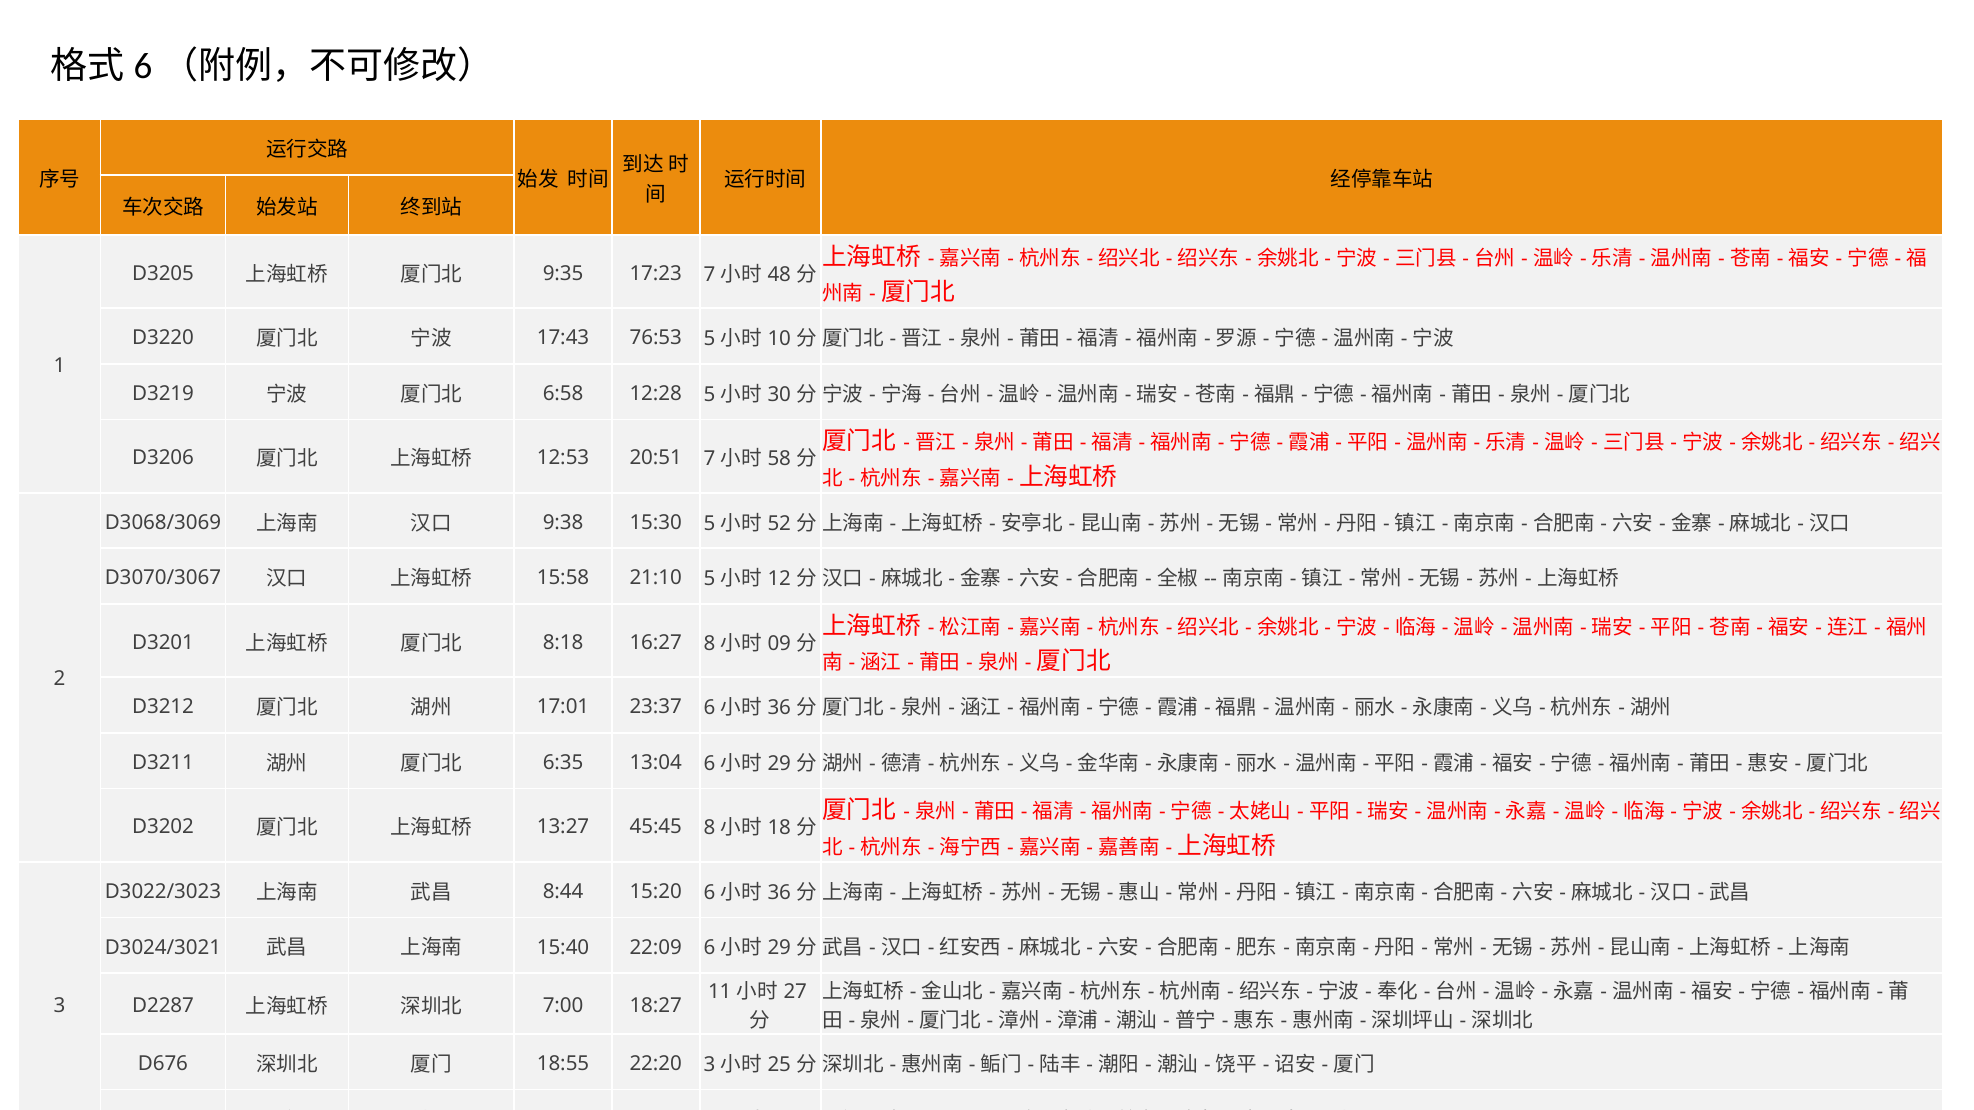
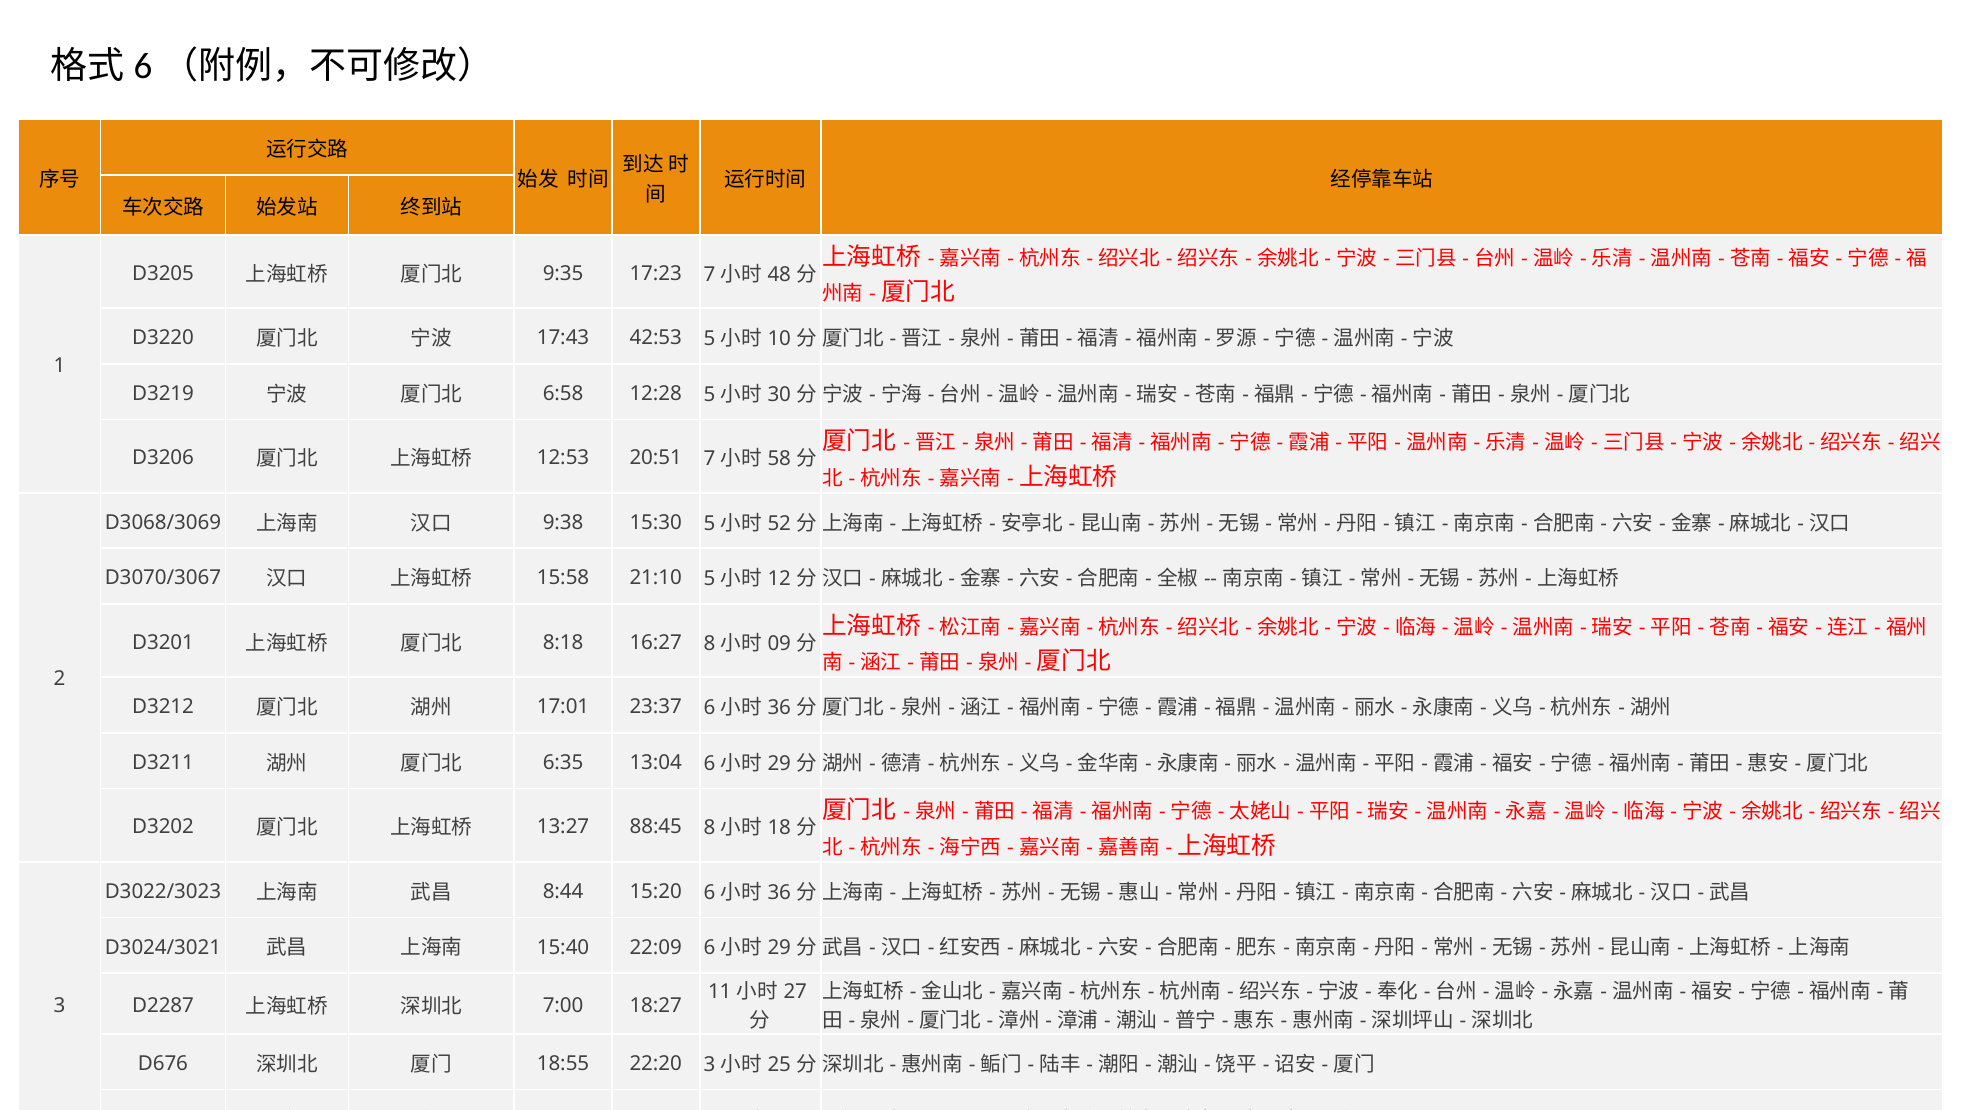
76:53: 76:53 -> 42:53
45:45: 45:45 -> 88:45
